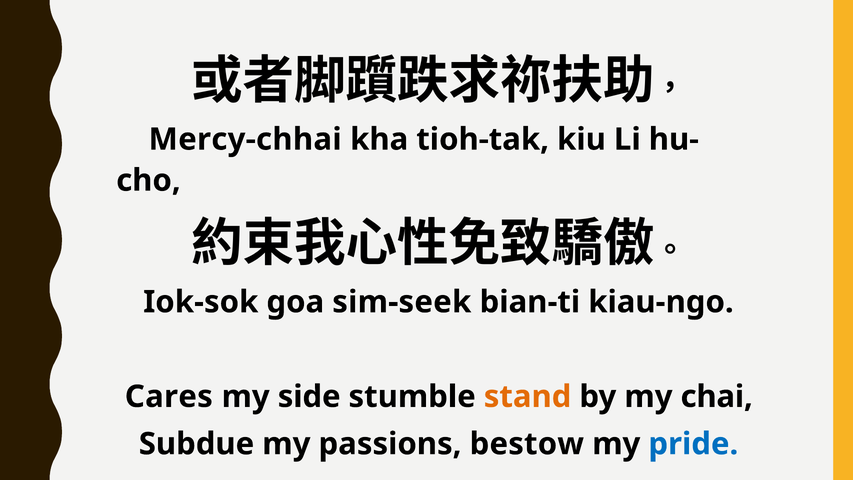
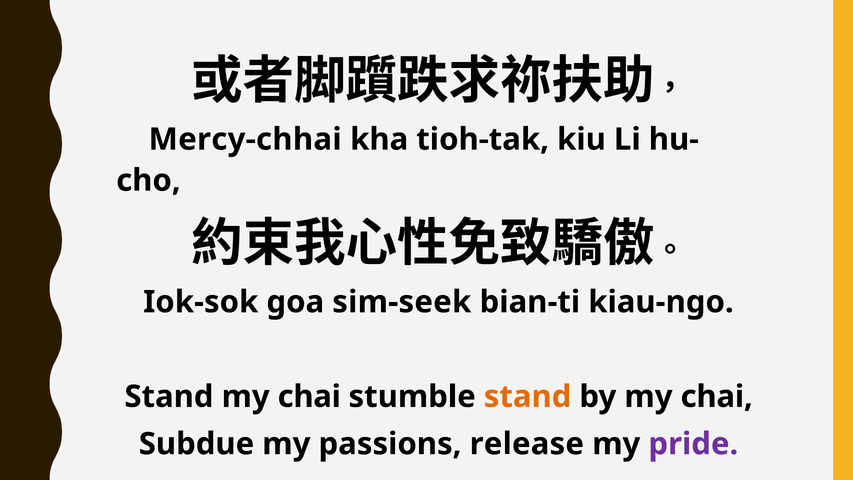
Cares at (169, 397): Cares -> Stand
side at (309, 397): side -> chai
bestow: bestow -> release
pride colour: blue -> purple
